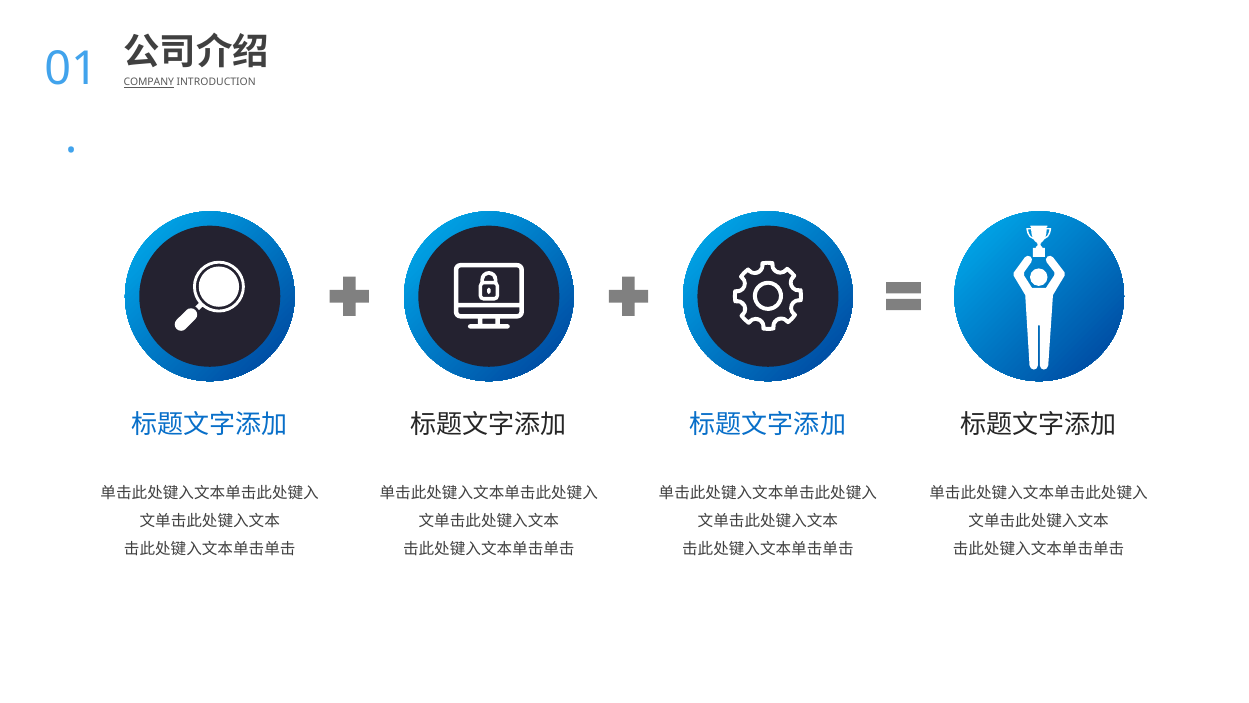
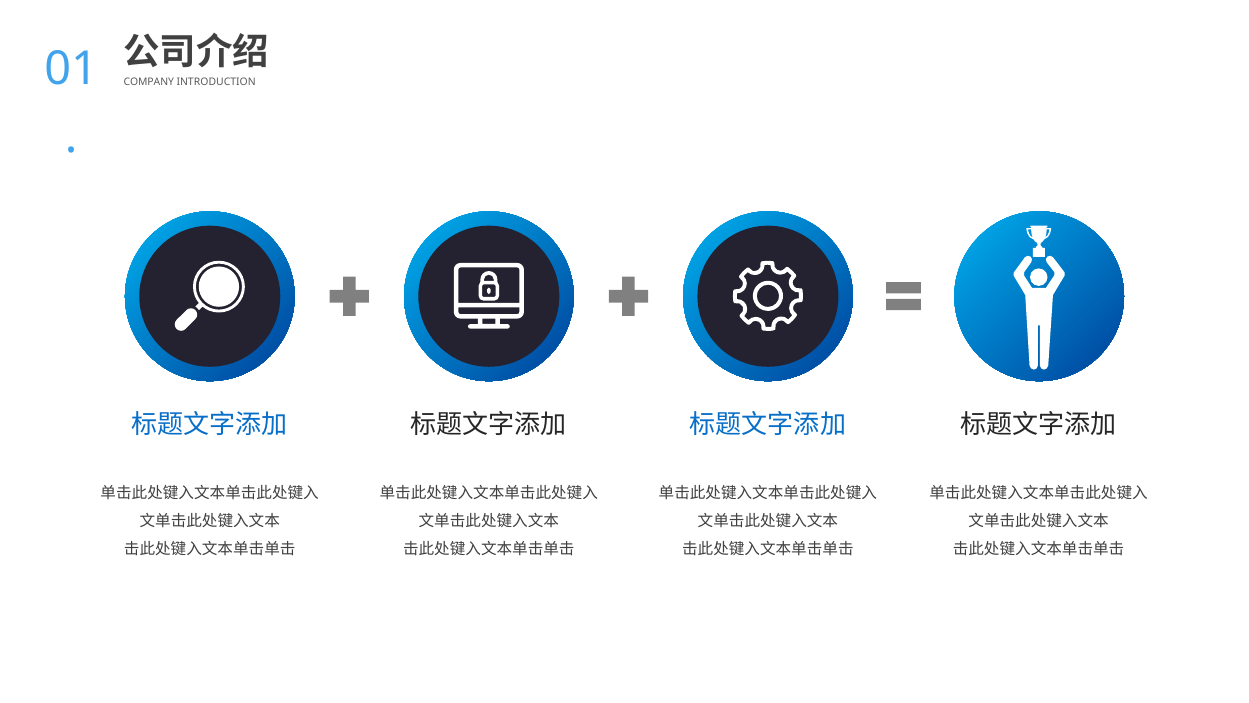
COMPANY underline: present -> none
